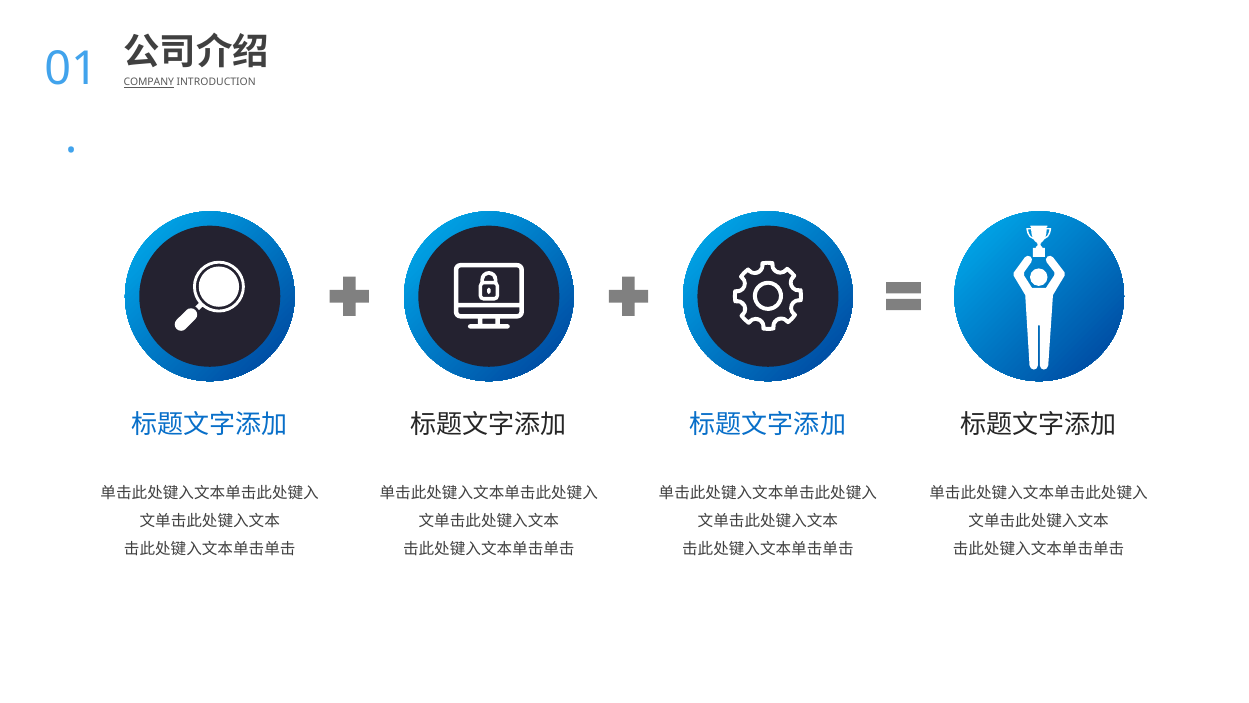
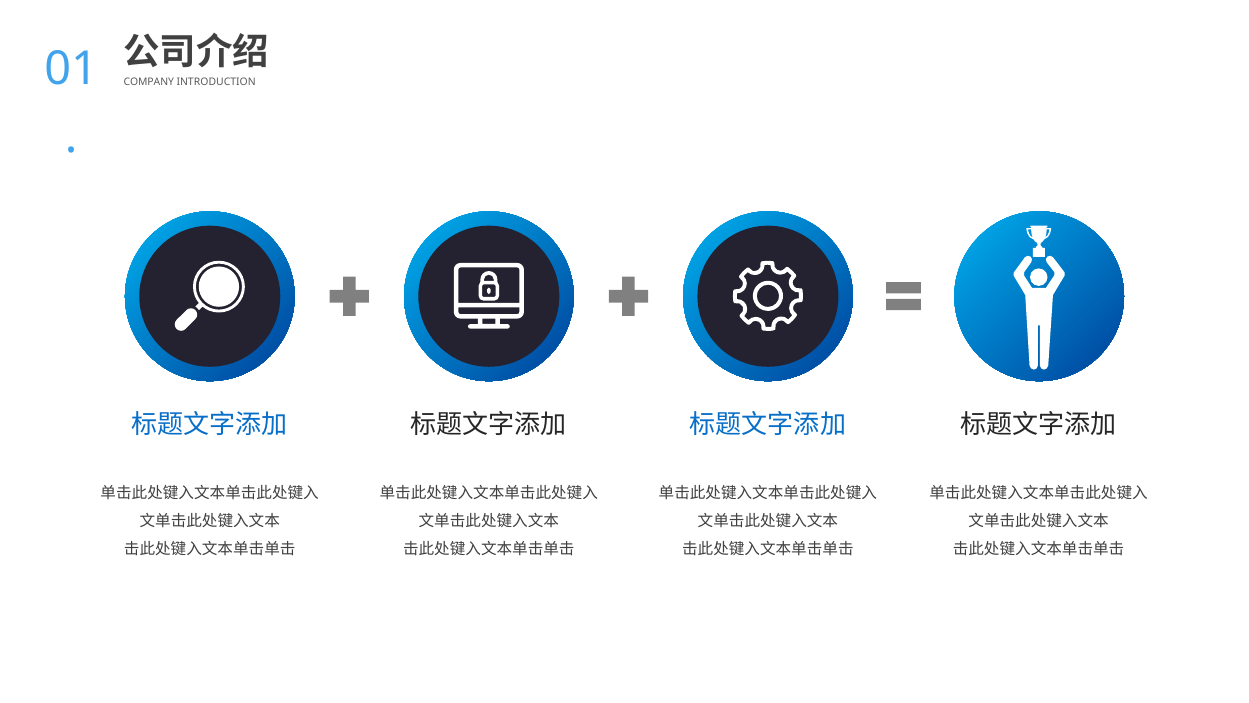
COMPANY underline: present -> none
